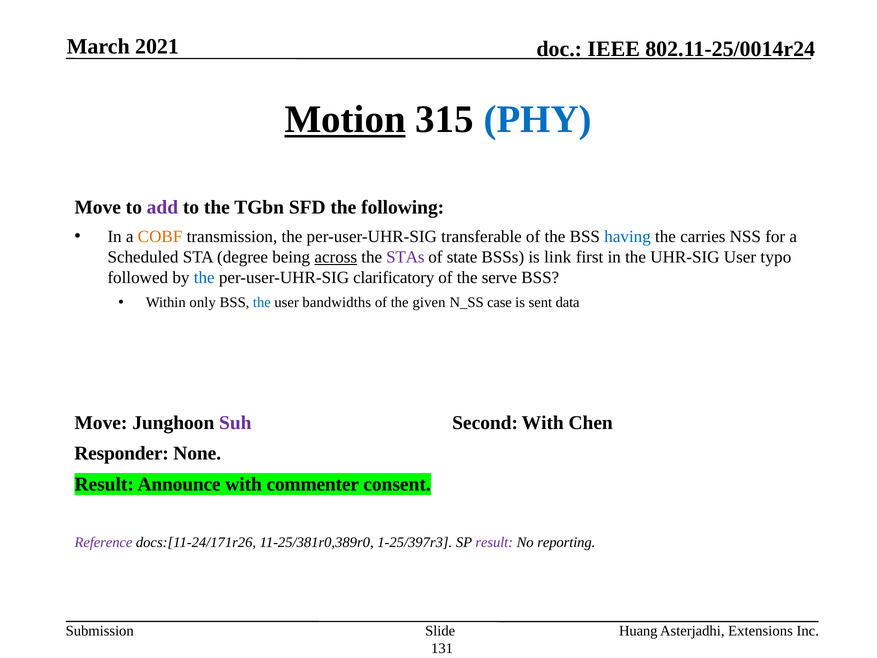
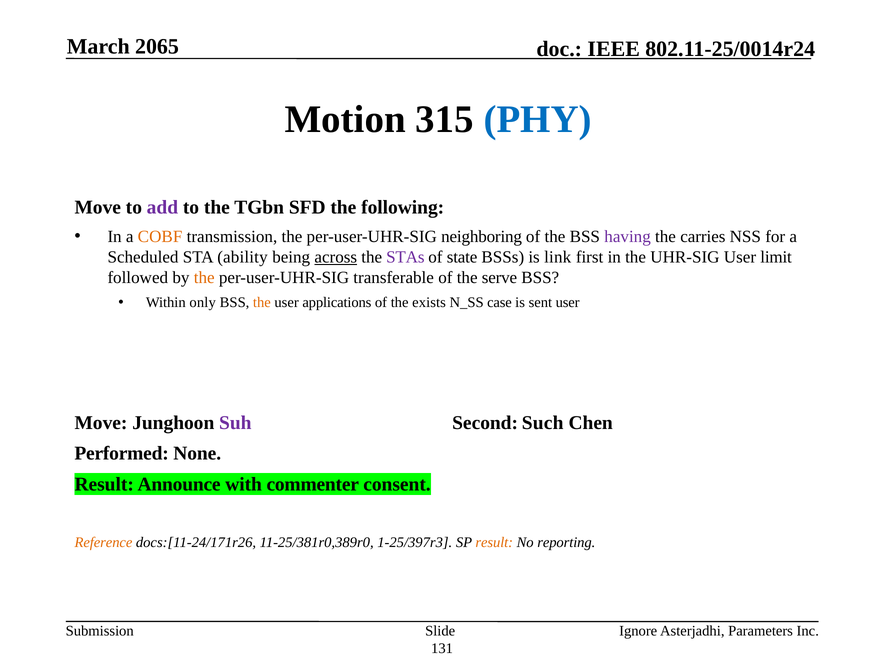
2021: 2021 -> 2065
Motion underline: present -> none
transferable: transferable -> neighboring
having colour: blue -> purple
degree: degree -> ability
typo: typo -> limit
the at (204, 277) colour: blue -> orange
clarificatory: clarificatory -> transferable
the at (262, 302) colour: blue -> orange
bandwidths: bandwidths -> applications
given: given -> exists
sent data: data -> user
Second With: With -> Such
Responder: Responder -> Performed
Reference colour: purple -> orange
result at (494, 542) colour: purple -> orange
Huang: Huang -> Ignore
Extensions: Extensions -> Parameters
